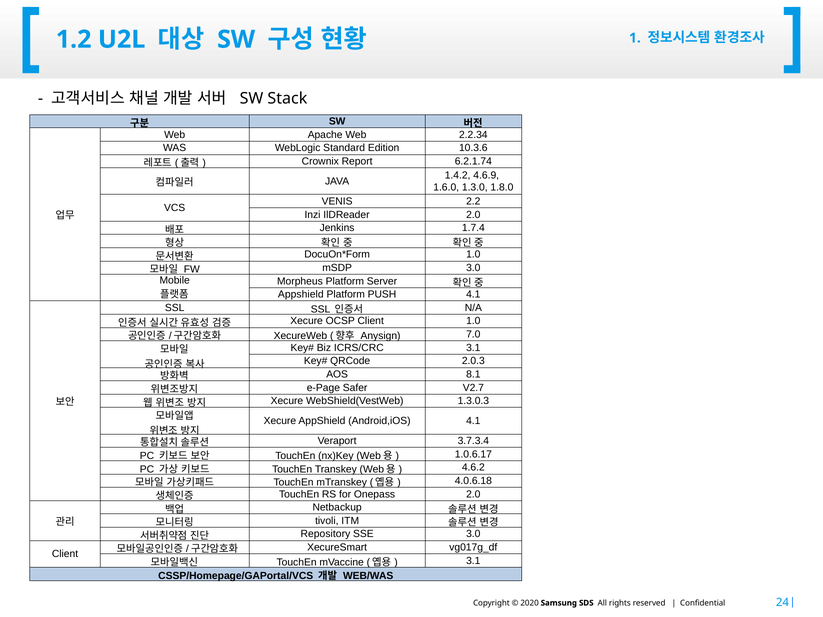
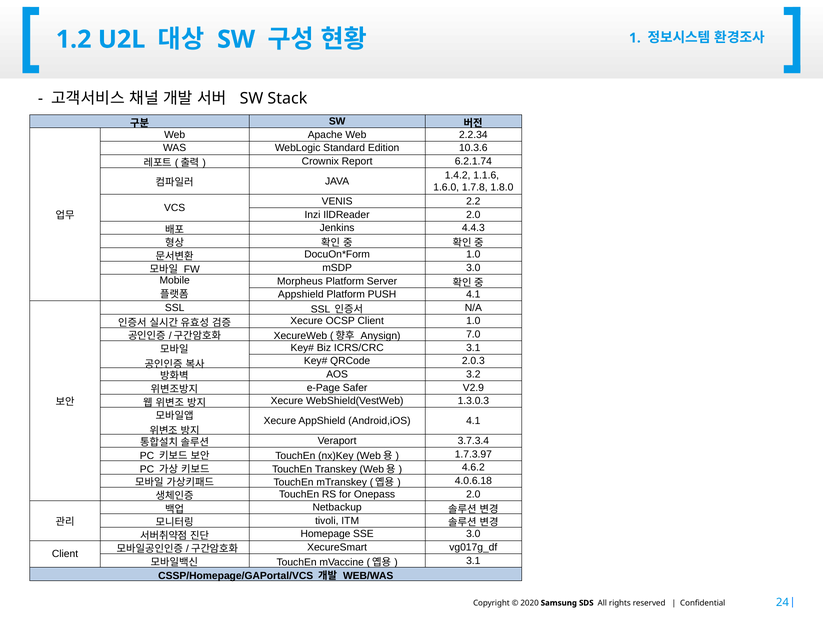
4.6.9: 4.6.9 -> 1.1.6
1.3.0: 1.3.0 -> 1.7.8
1.7.4: 1.7.4 -> 4.4.3
8.1: 8.1 -> 3.2
V2.7: V2.7 -> V2.9
1.0.6.17: 1.0.6.17 -> 1.7.3.97
Repository: Repository -> Homepage
